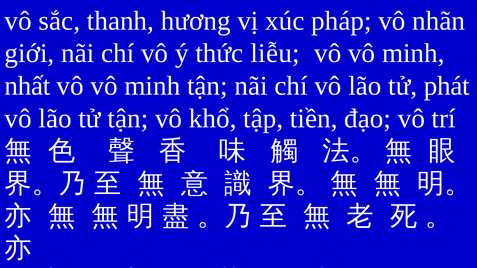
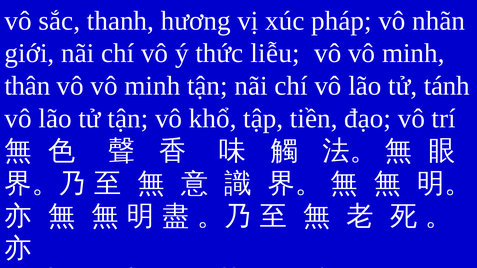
nhất: nhất -> thân
phát: phát -> tánh
